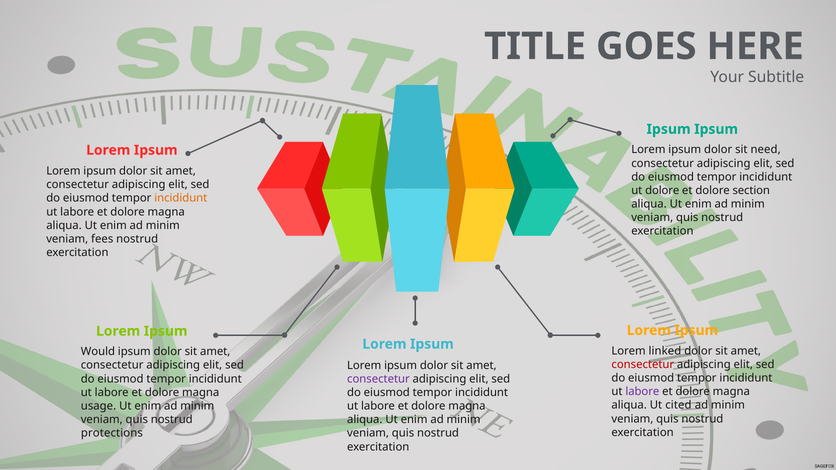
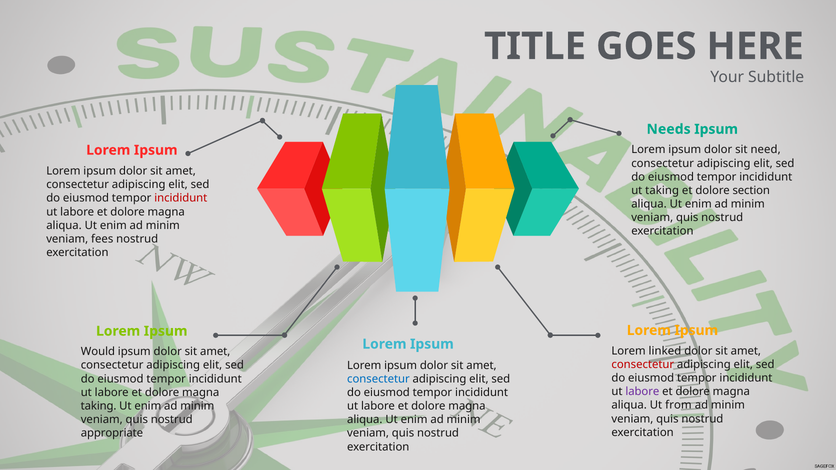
Ipsum at (669, 129): Ipsum -> Needs
ut dolore: dolore -> taking
incididunt at (181, 198) colour: orange -> red
consectetur at (378, 379) colour: purple -> blue
cited: cited -> from
usage at (99, 406): usage -> taking
protections: protections -> appropriate
